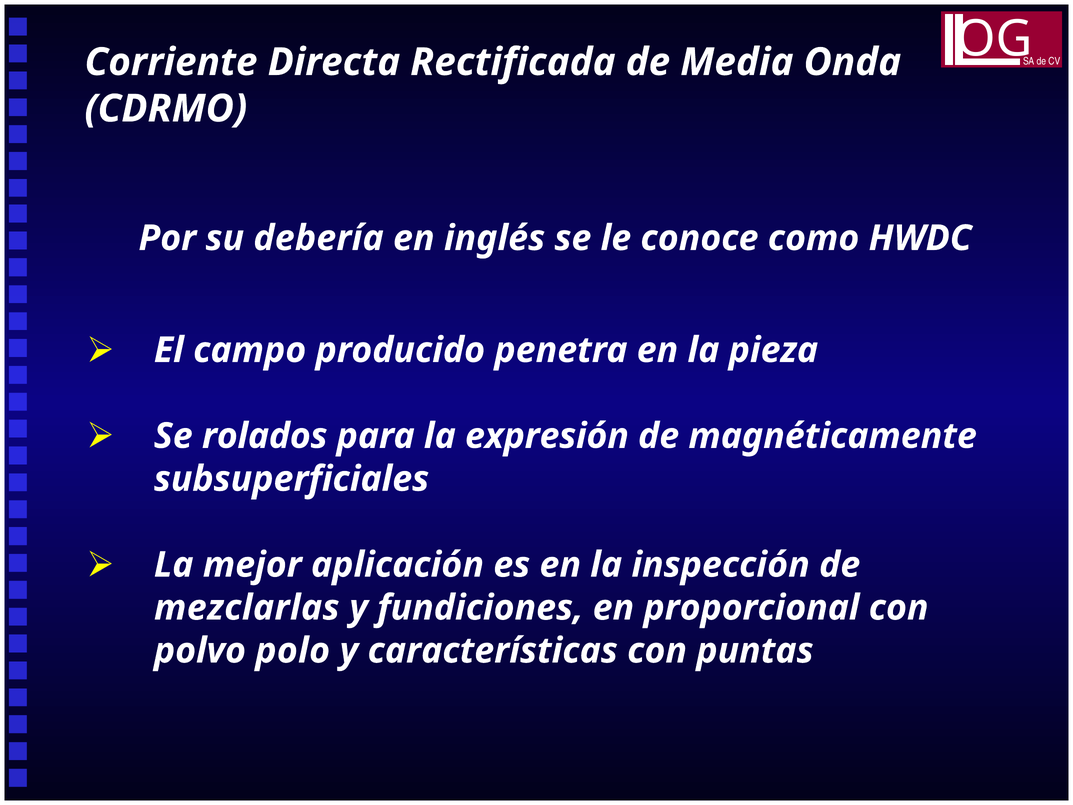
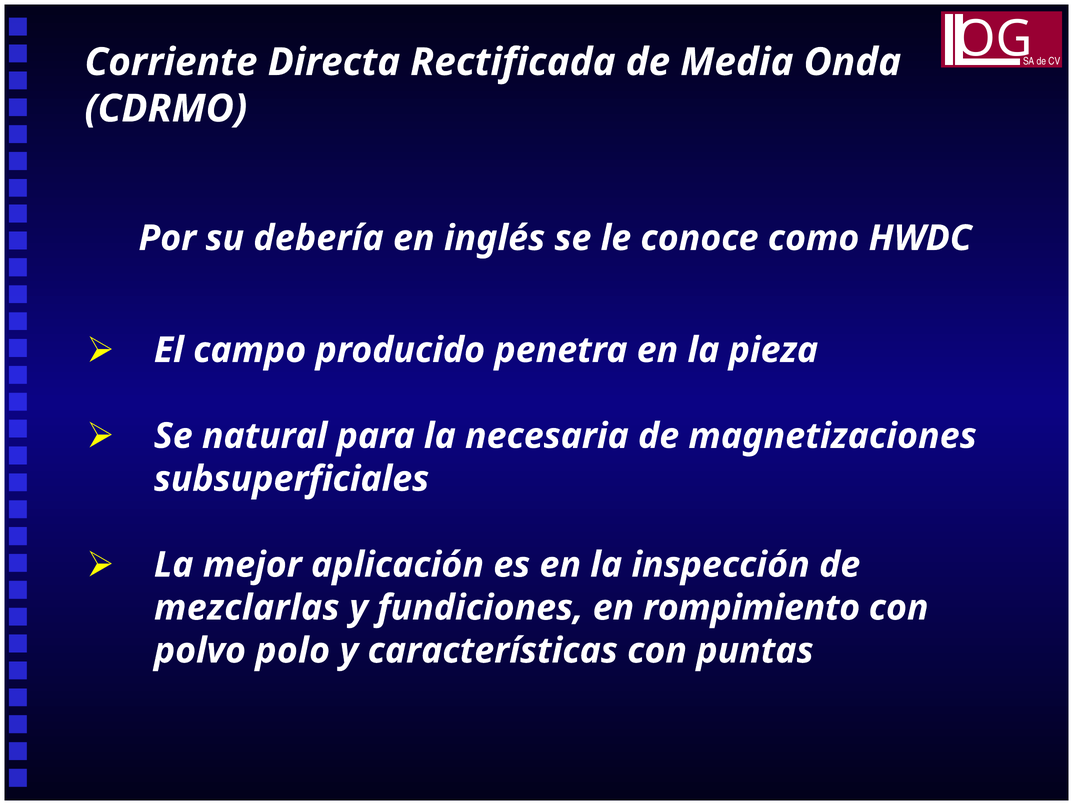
rolados: rolados -> natural
expresión: expresión -> necesaria
magnéticamente: magnéticamente -> magnetizaciones
proporcional: proporcional -> rompimiento
